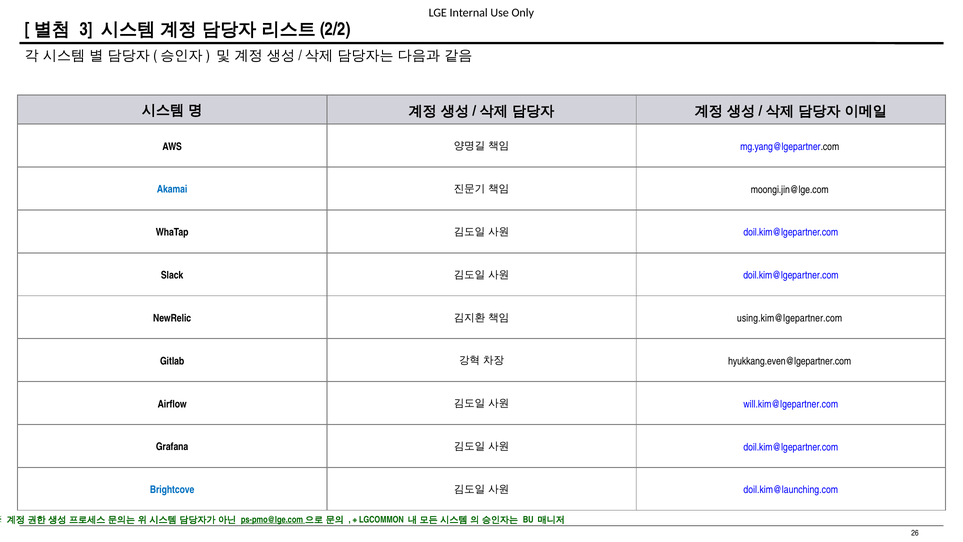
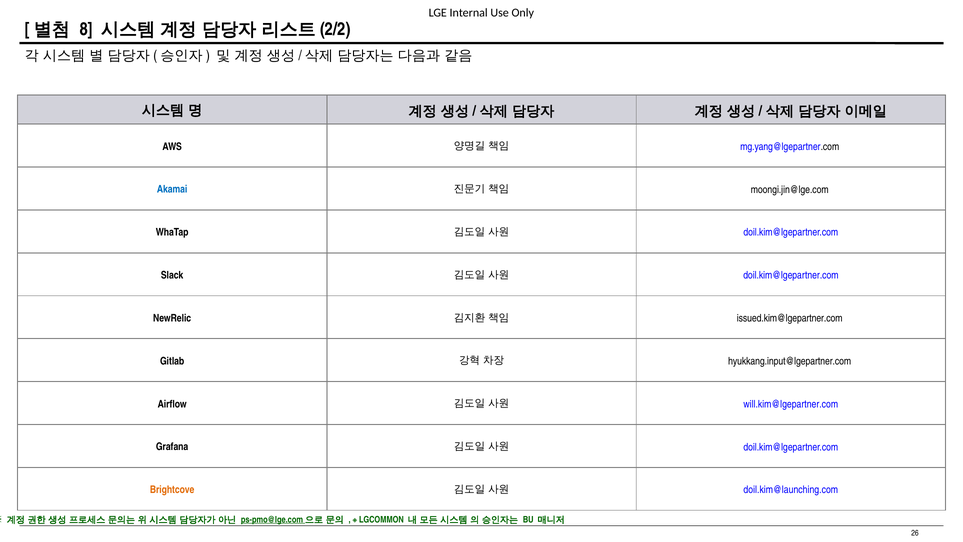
3: 3 -> 8
using.kim@lgepartner.com: using.kim@lgepartner.com -> issued.kim@lgepartner.com
hyukkang.even@lgepartner.com: hyukkang.even@lgepartner.com -> hyukkang.input@lgepartner.com
Brightcove colour: blue -> orange
